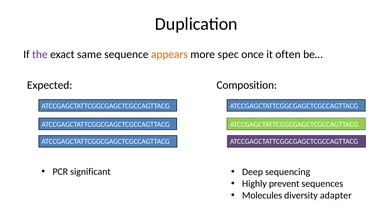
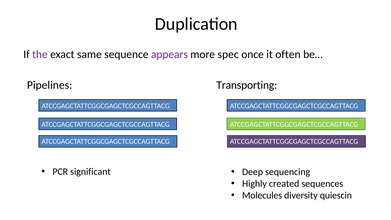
appears colour: orange -> purple
Expected: Expected -> Pipelines
Composition: Composition -> Transporting
prevent: prevent -> created
adapter: adapter -> quiescin
